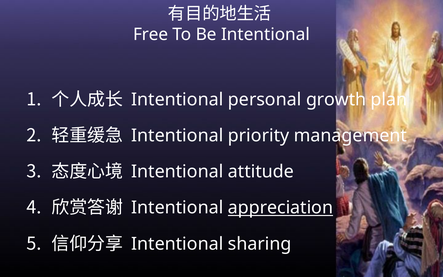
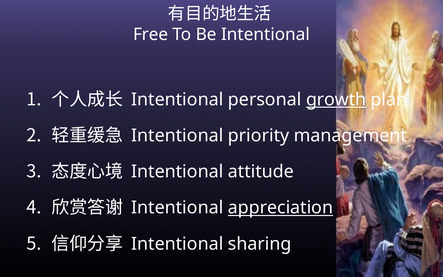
growth underline: none -> present
